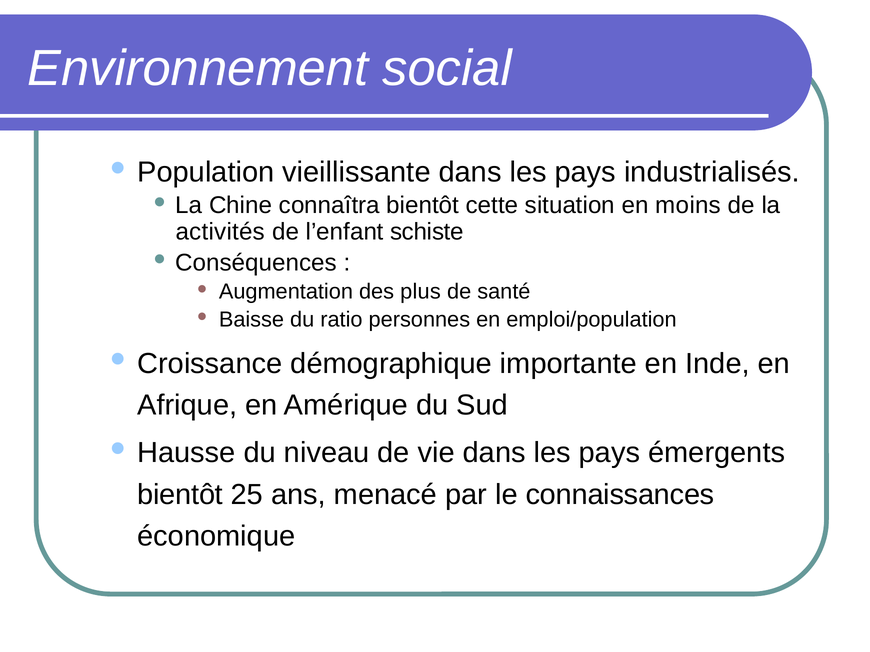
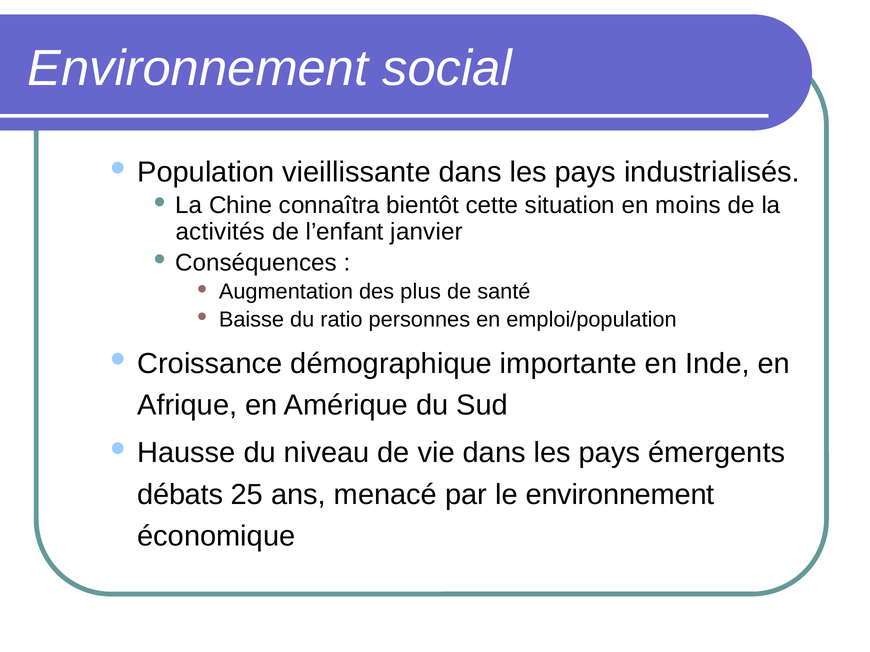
schiste: schiste -> janvier
bientôt at (180, 495): bientôt -> débats
le connaissances: connaissances -> environnement
